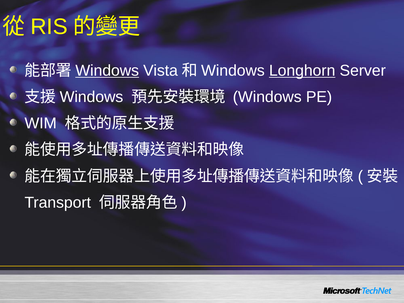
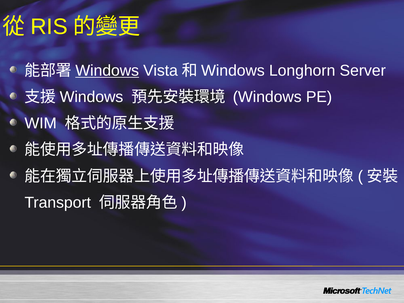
Longhorn underline: present -> none
